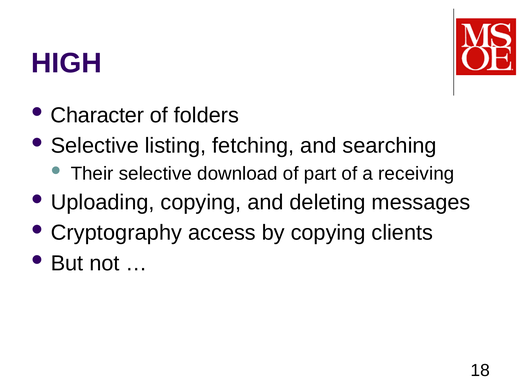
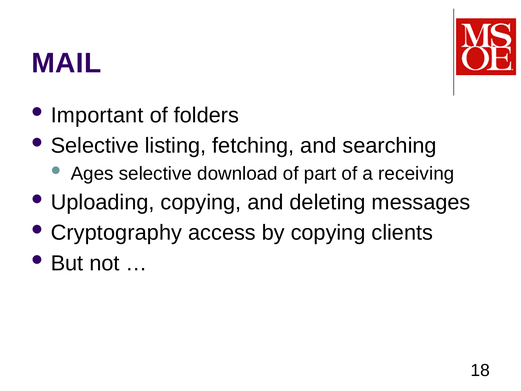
HIGH: HIGH -> MAIL
Character: Character -> Important
Their: Their -> Ages
